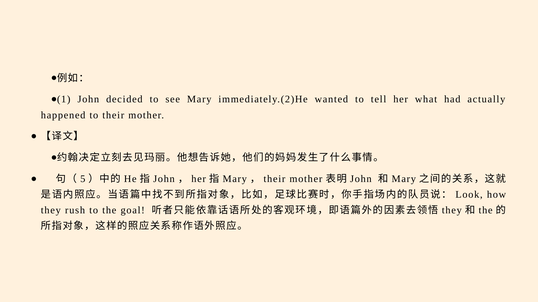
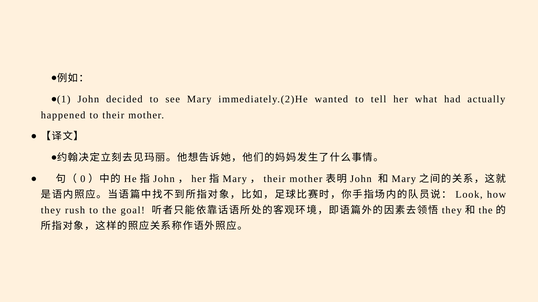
5: 5 -> 0
